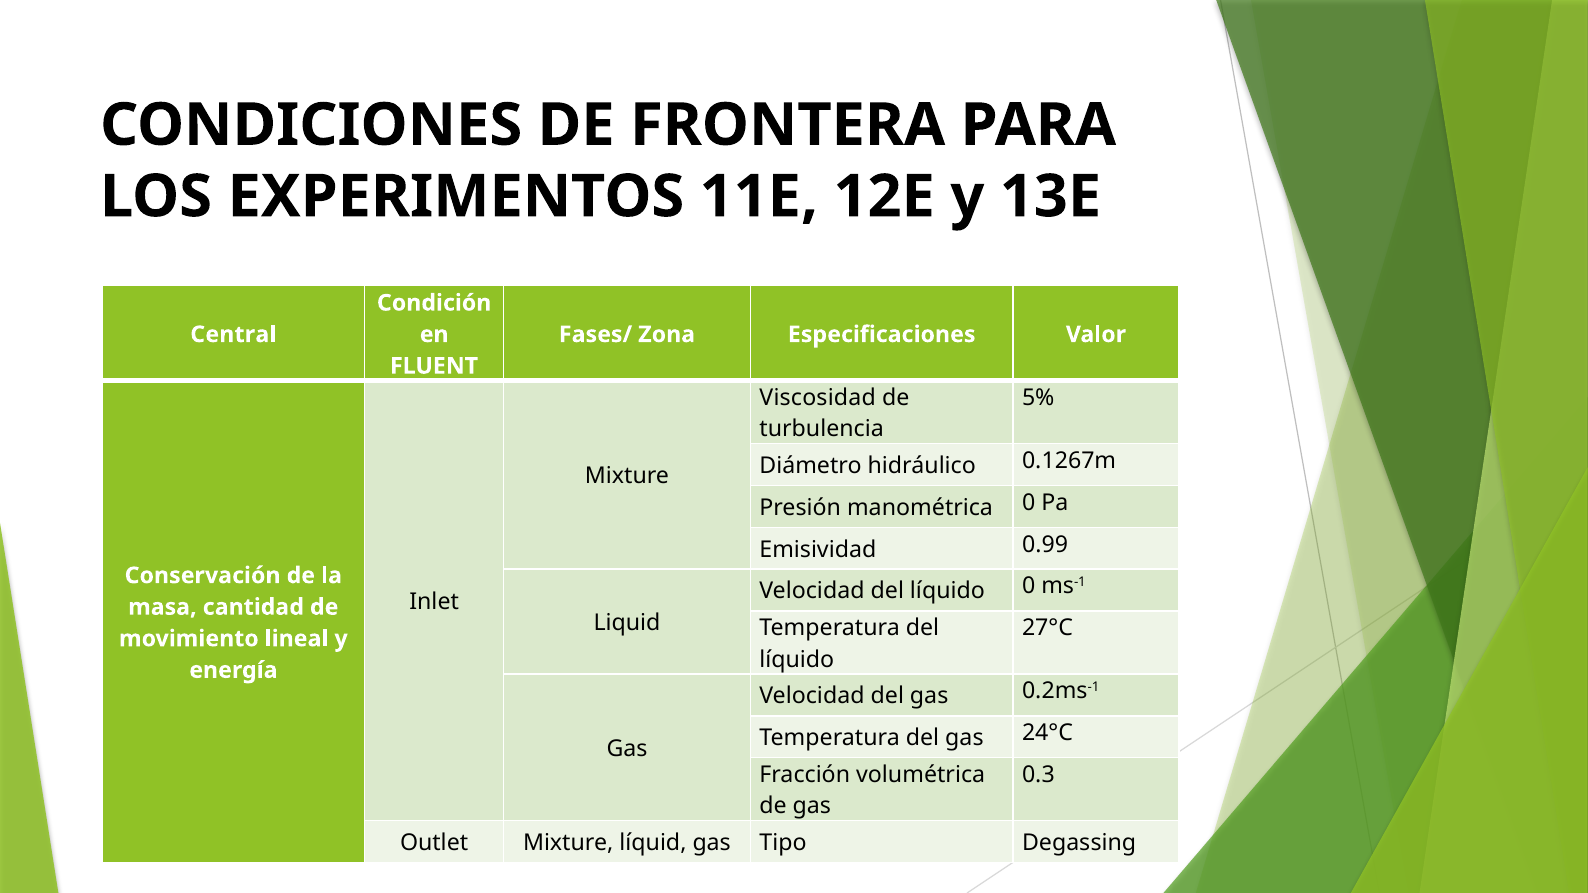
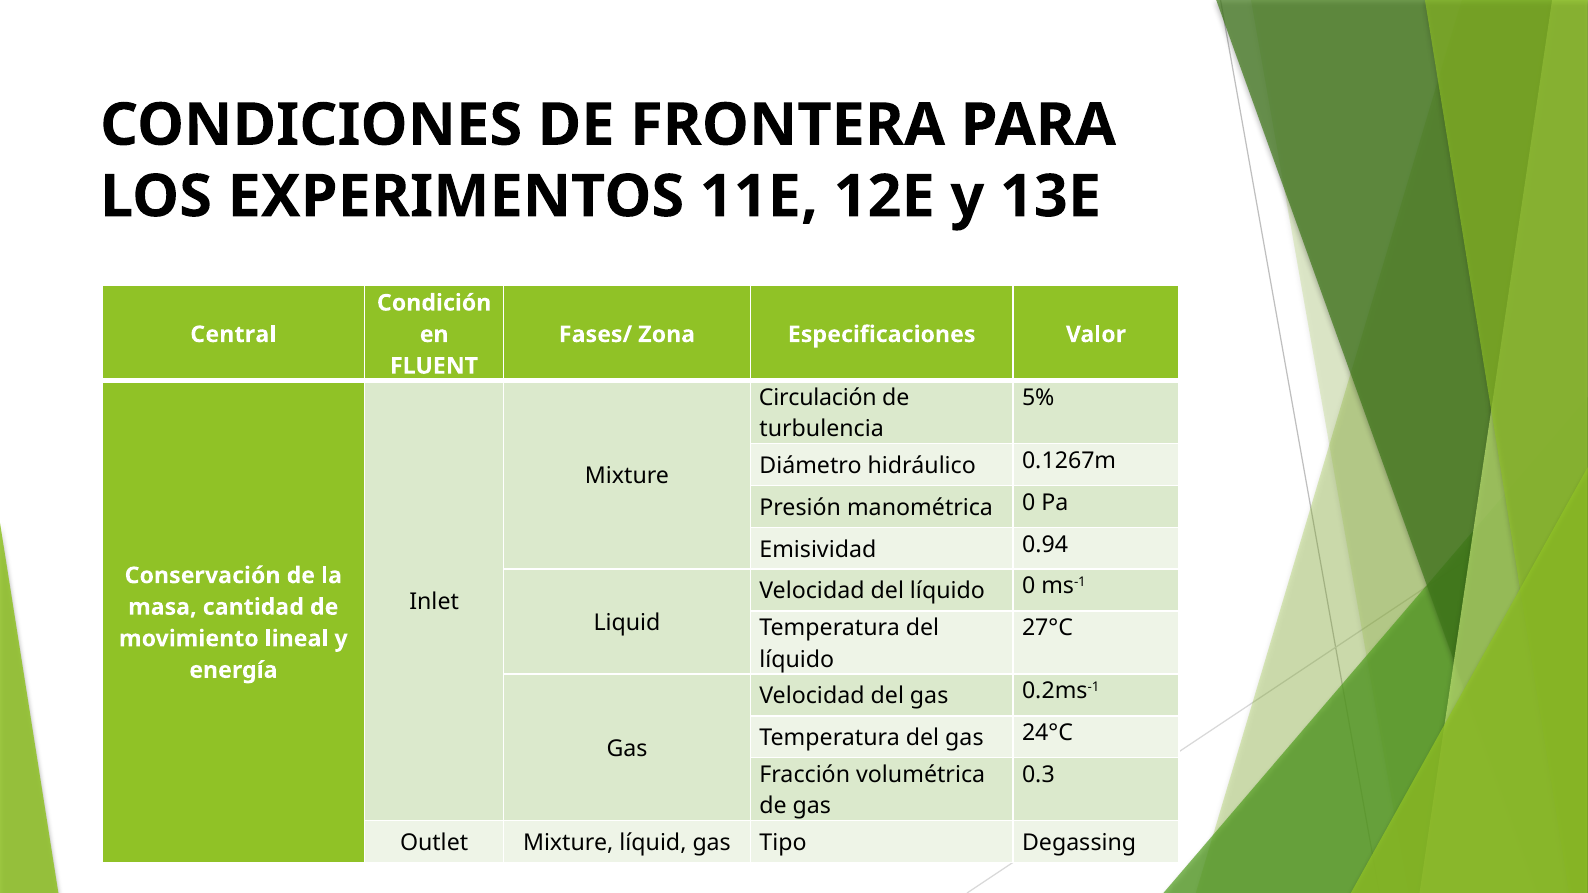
Viscosidad: Viscosidad -> Circulación
0.99: 0.99 -> 0.94
